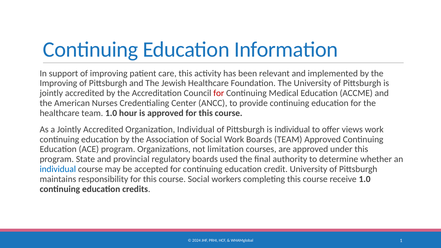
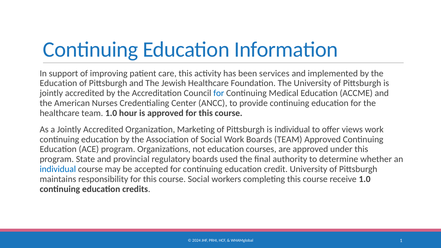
relevant: relevant -> services
Improving at (58, 83): Improving -> Education
for at (219, 93) colour: red -> blue
Organization Individual: Individual -> Marketing
not limitation: limitation -> education
